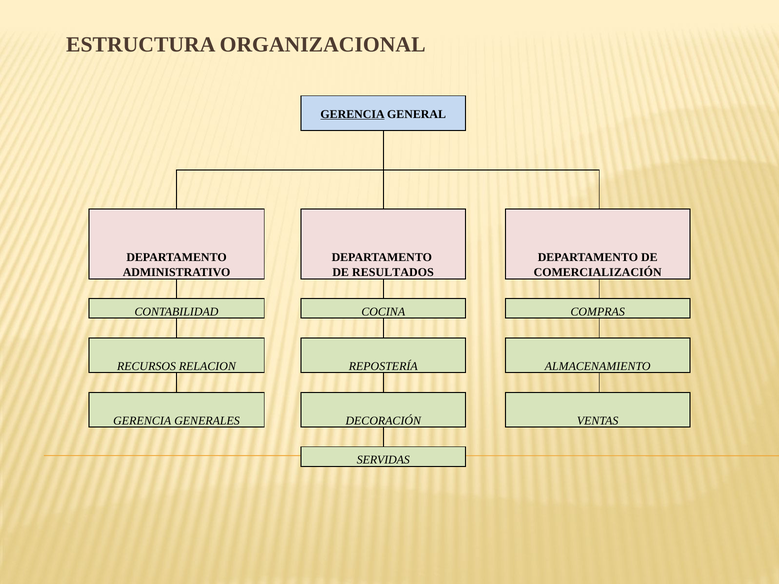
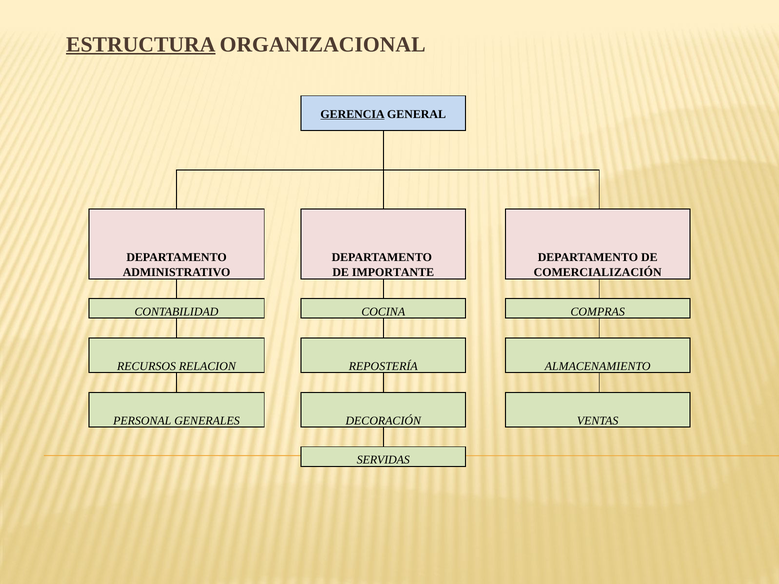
ESTRUCTURA underline: none -> present
RESULTADOS: RESULTADOS -> IMPORTANTE
GERENCIA at (142, 421): GERENCIA -> PERSONAL
